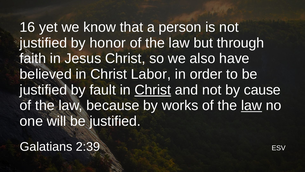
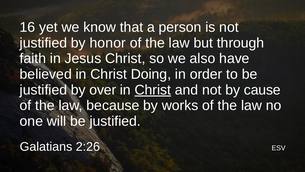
Labor: Labor -> Doing
fault: fault -> over
law at (252, 105) underline: present -> none
2:39: 2:39 -> 2:26
